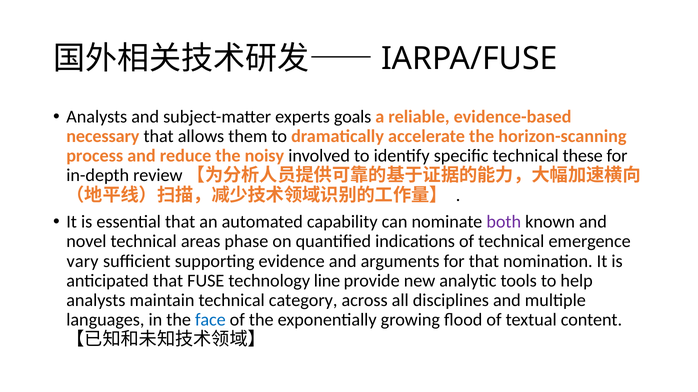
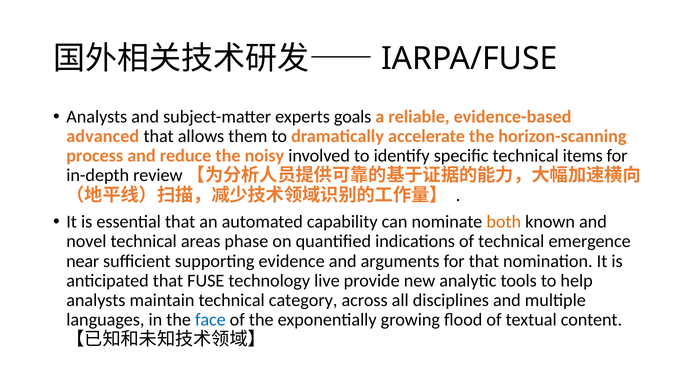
necessary: necessary -> advanced
these: these -> items
both colour: purple -> orange
vary: vary -> near
line: line -> live
